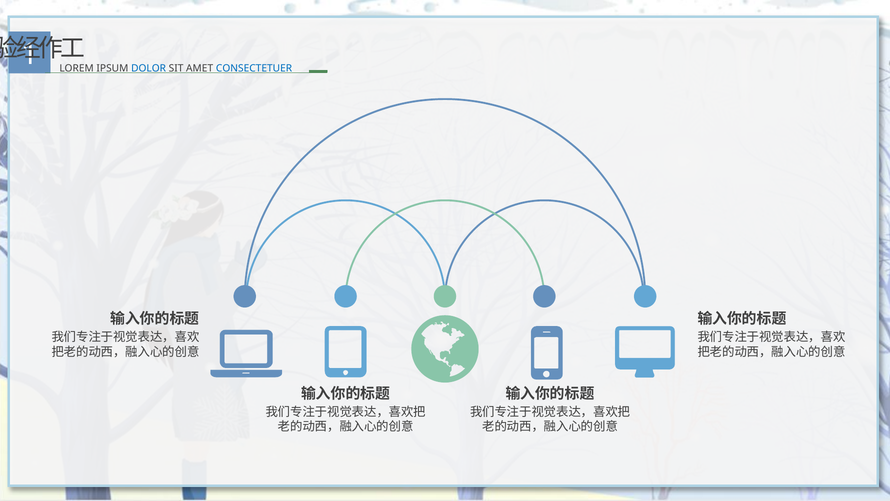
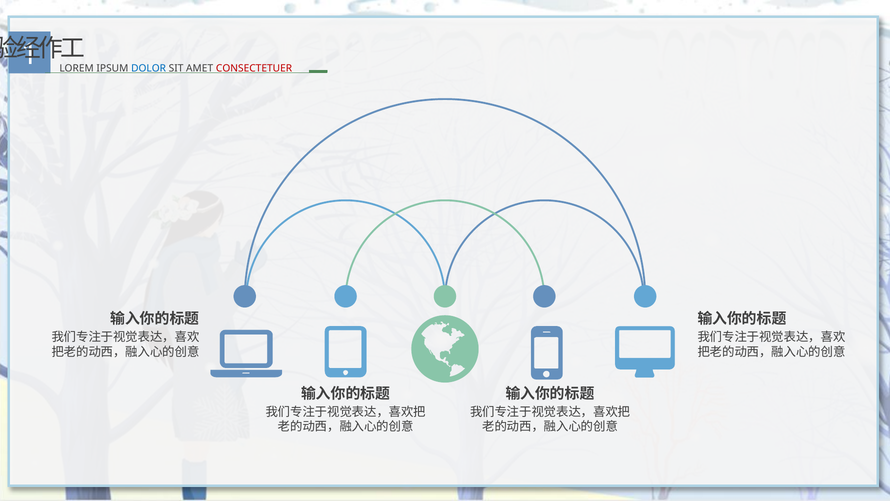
CONSECTETUER colour: blue -> red
